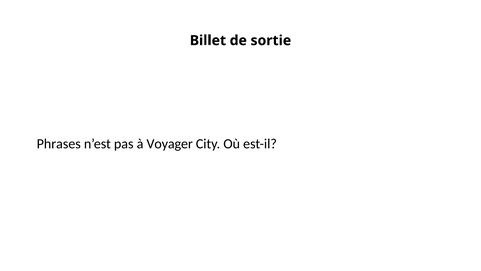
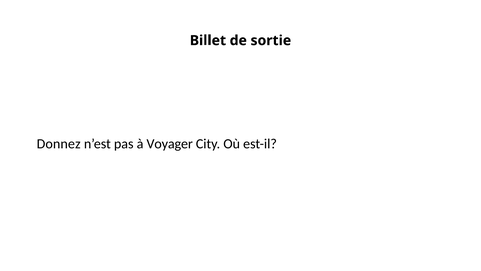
Phrases: Phrases -> Donnez
